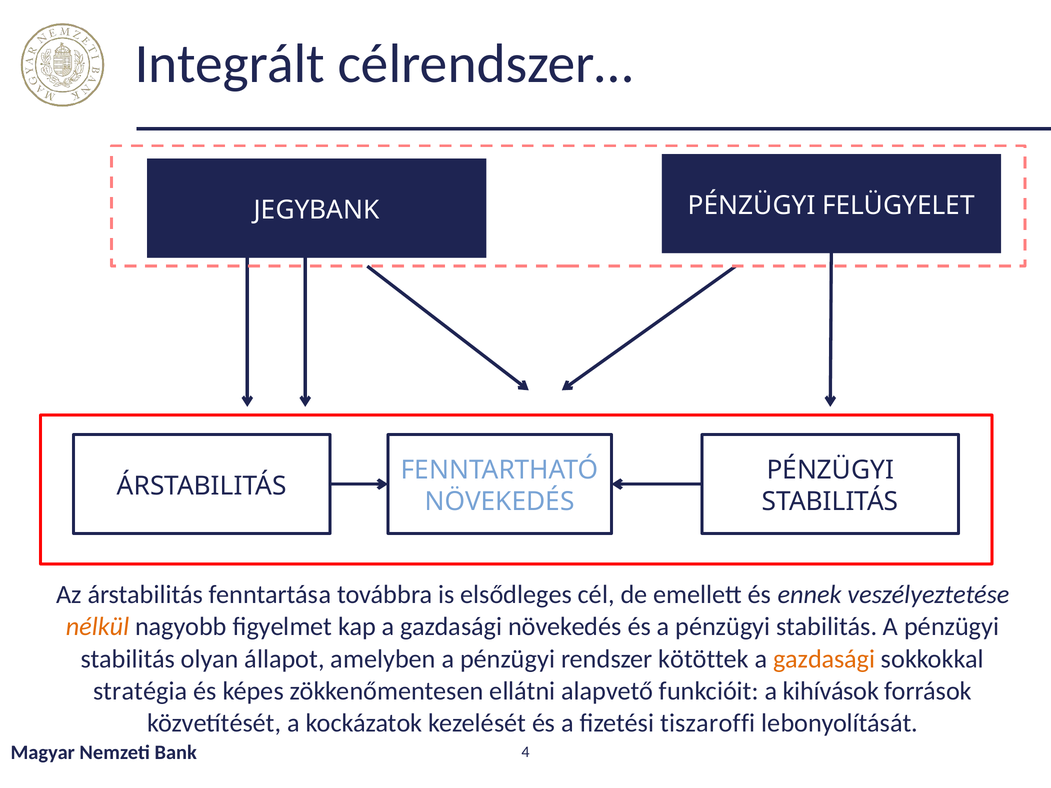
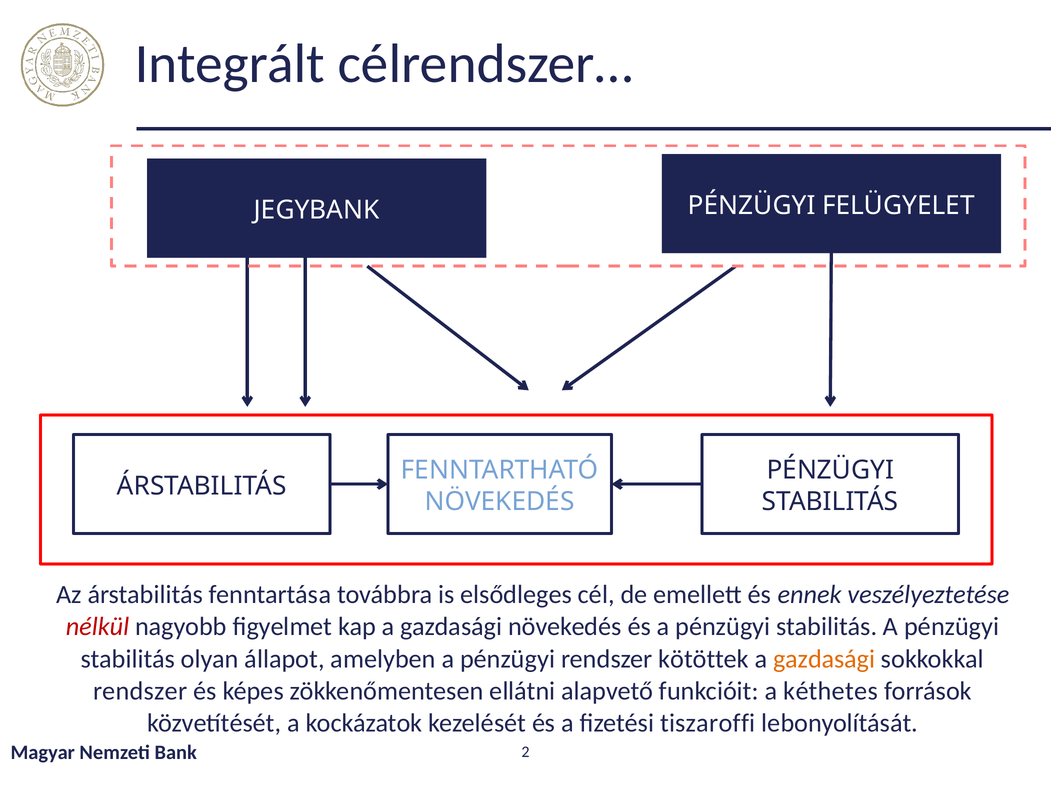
nélkül colour: orange -> red
stratégia at (140, 691): stratégia -> rendszer
kihívások: kihívások -> kéthetes
4: 4 -> 2
